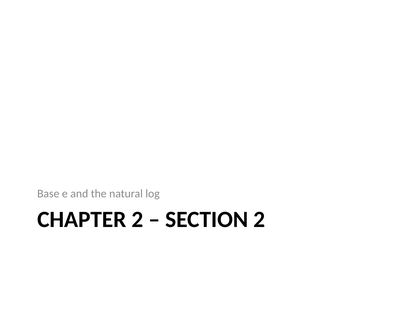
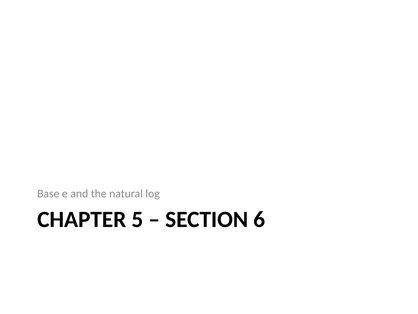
CHAPTER 2: 2 -> 5
SECTION 2: 2 -> 6
